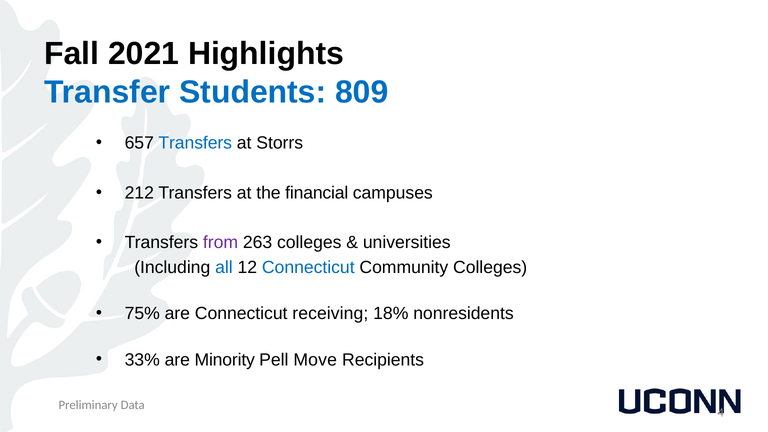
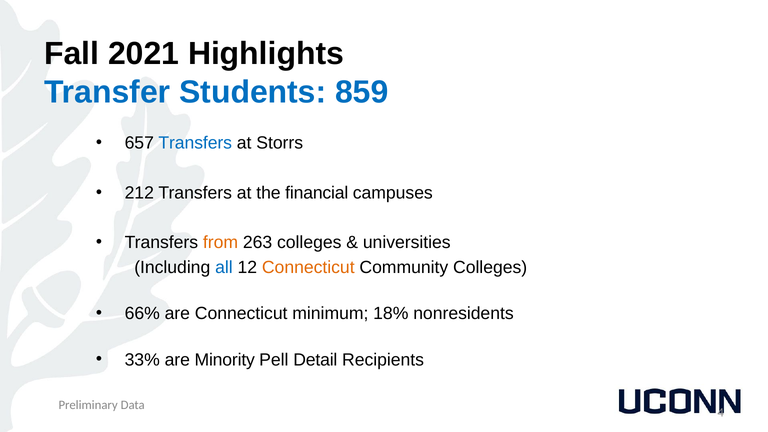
809: 809 -> 859
from colour: purple -> orange
Connecticut at (308, 268) colour: blue -> orange
75%: 75% -> 66%
receiving: receiving -> minimum
Move: Move -> Detail
